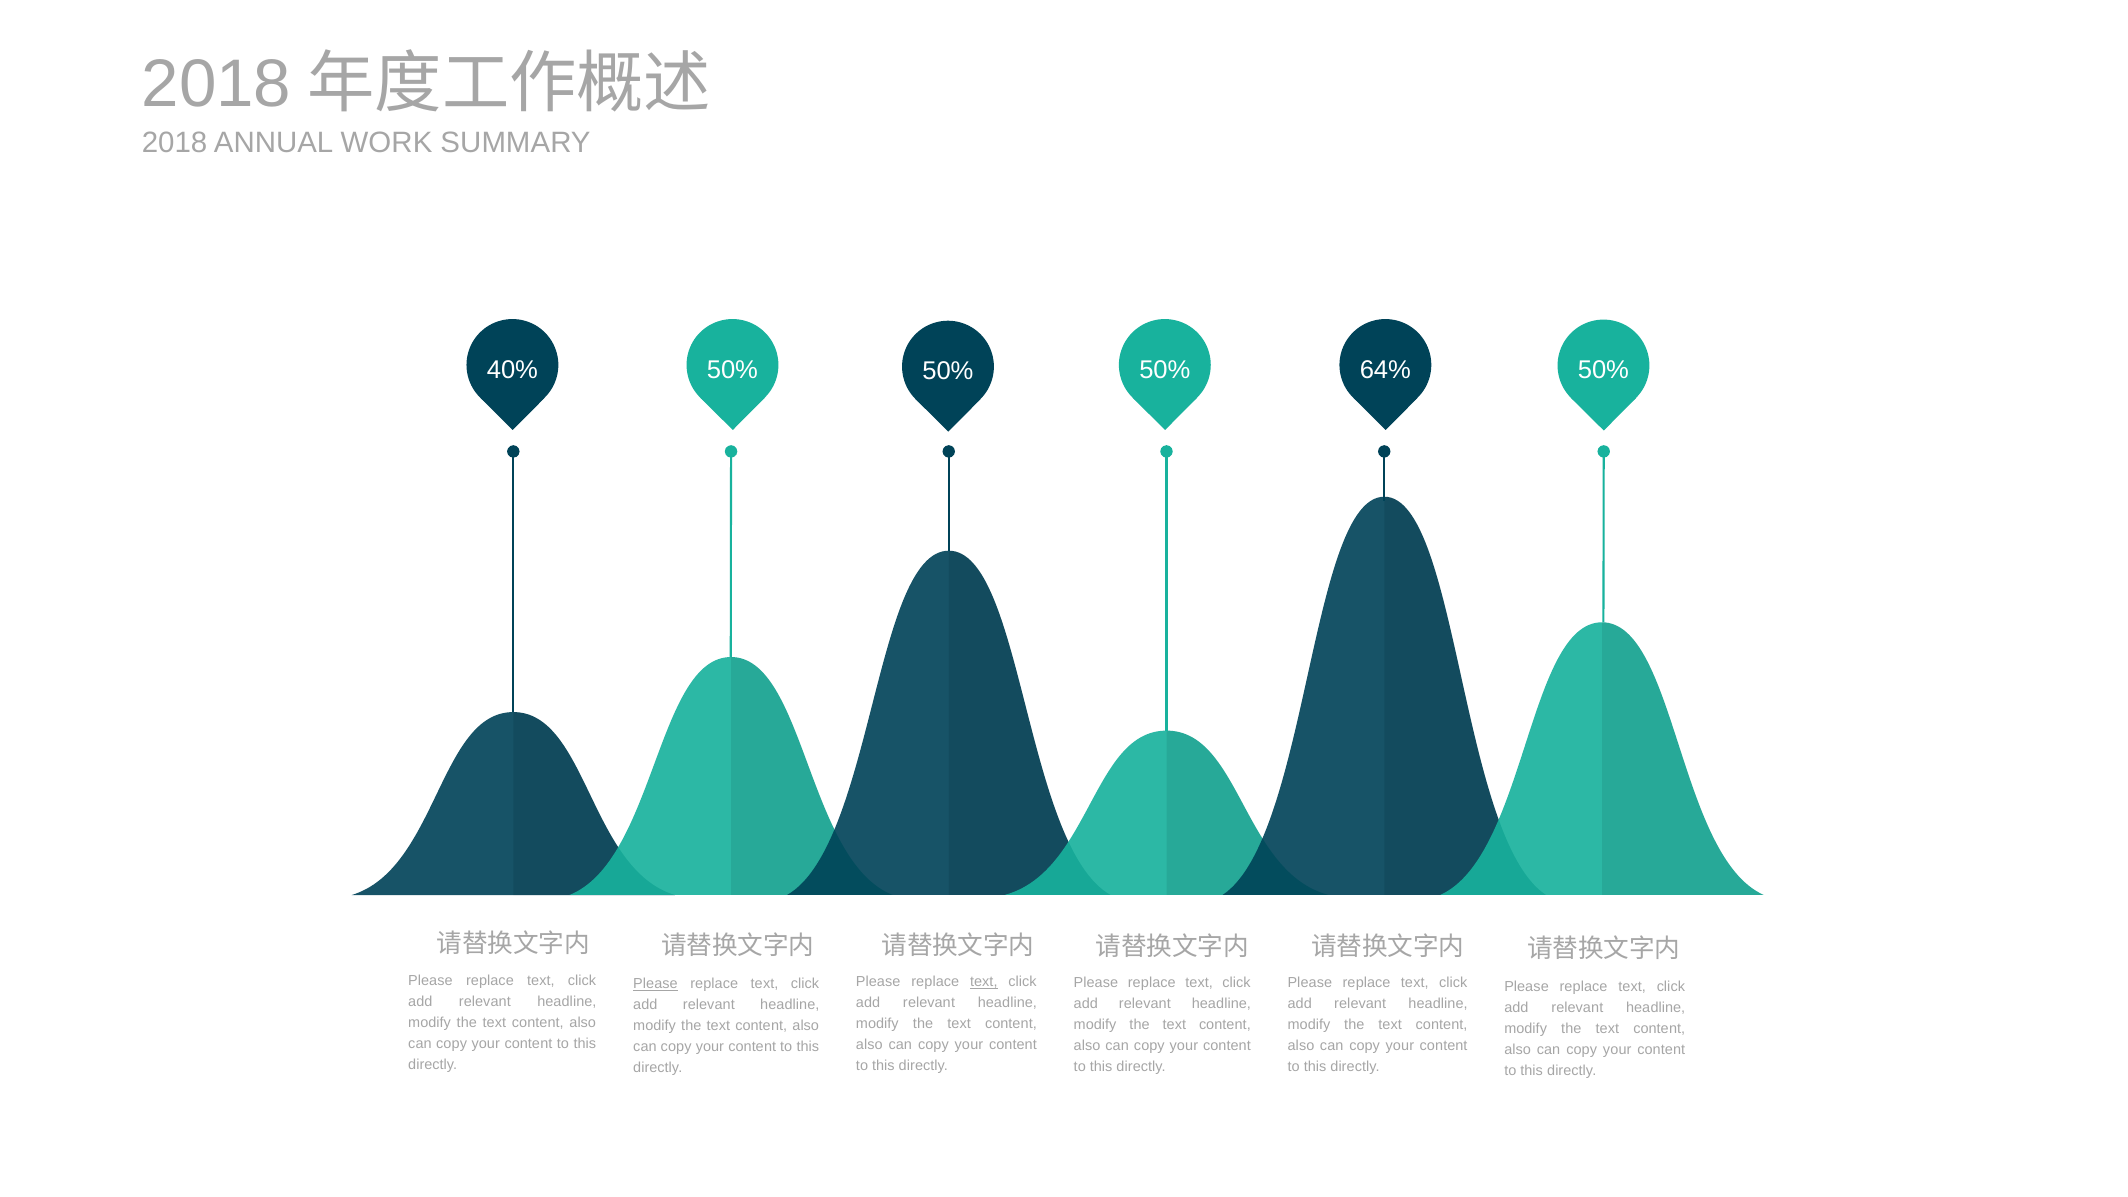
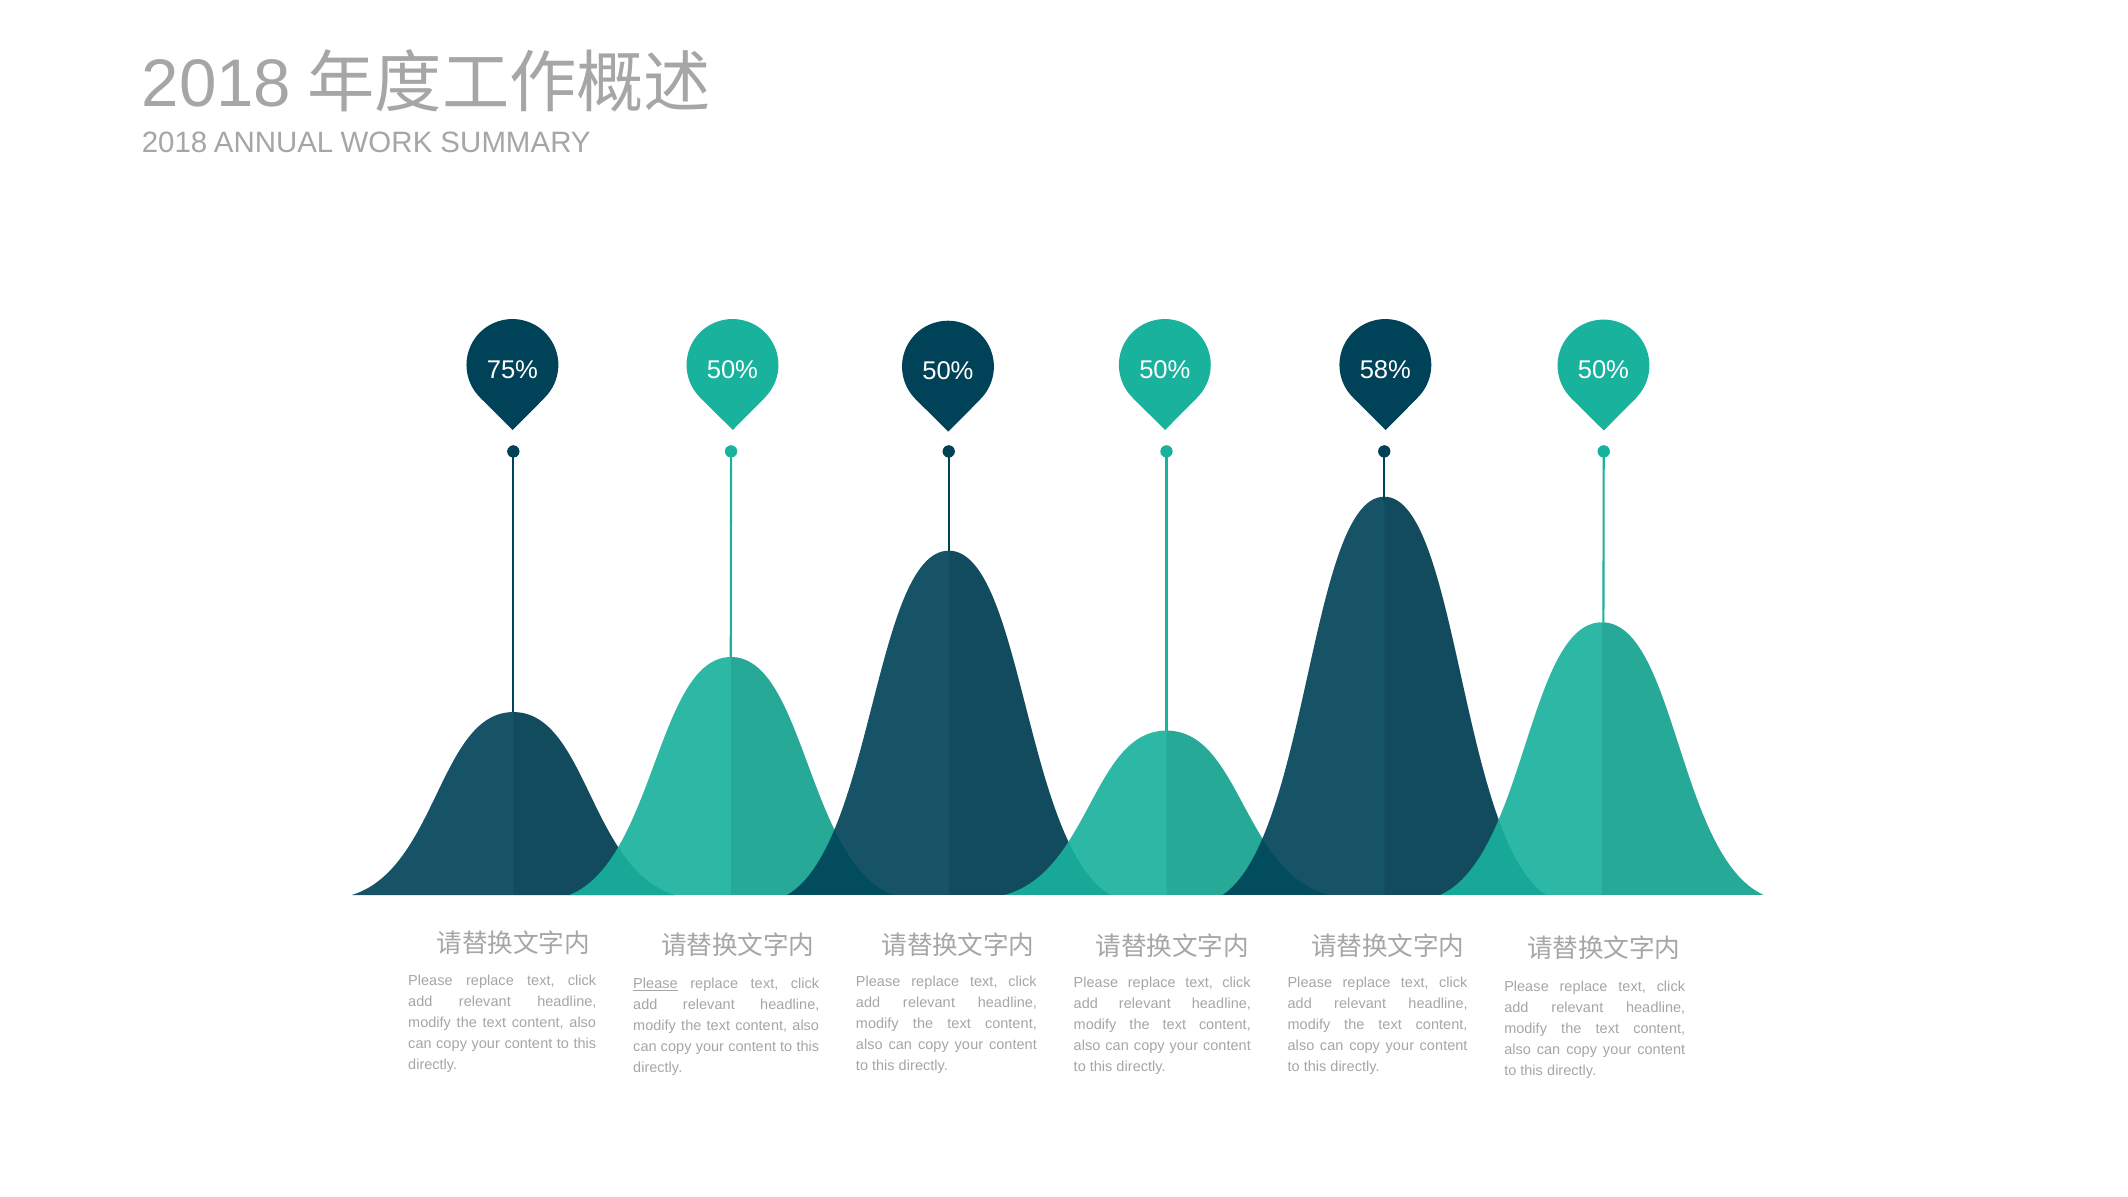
40%: 40% -> 75%
64%: 64% -> 58%
text at (984, 982) underline: present -> none
